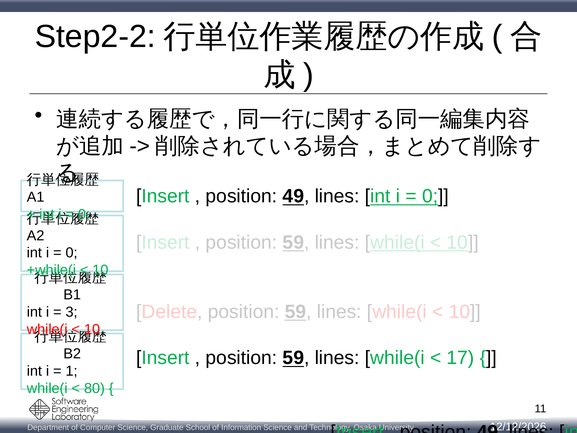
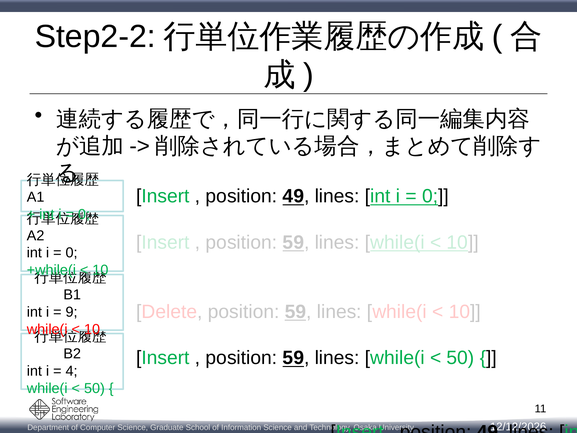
3: 3 -> 9
17 at (460, 358): 17 -> 50
1: 1 -> 4
80 at (94, 388): 80 -> 50
